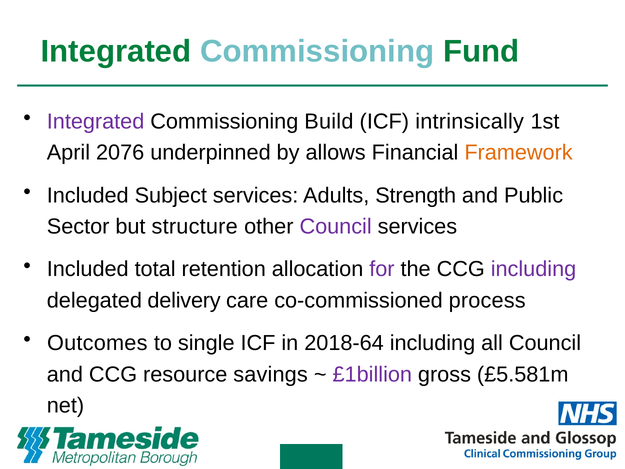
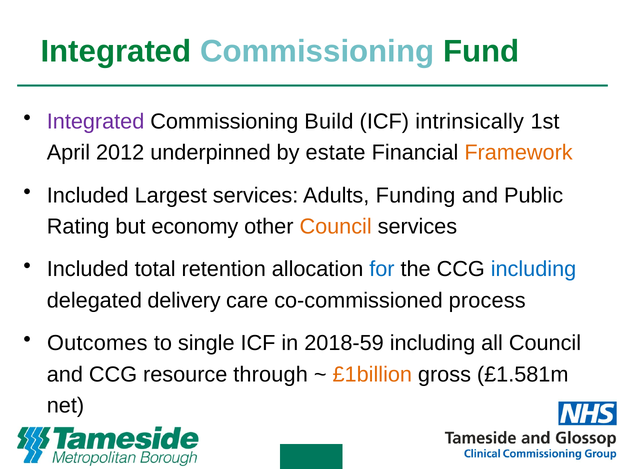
2076: 2076 -> 2012
allows: allows -> estate
Subject: Subject -> Largest
Strength: Strength -> Funding
Sector: Sector -> Rating
structure: structure -> economy
Council at (336, 226) colour: purple -> orange
for colour: purple -> blue
including at (534, 269) colour: purple -> blue
2018-64: 2018-64 -> 2018-59
savings: savings -> through
£1billion colour: purple -> orange
£5.581m: £5.581m -> £1.581m
